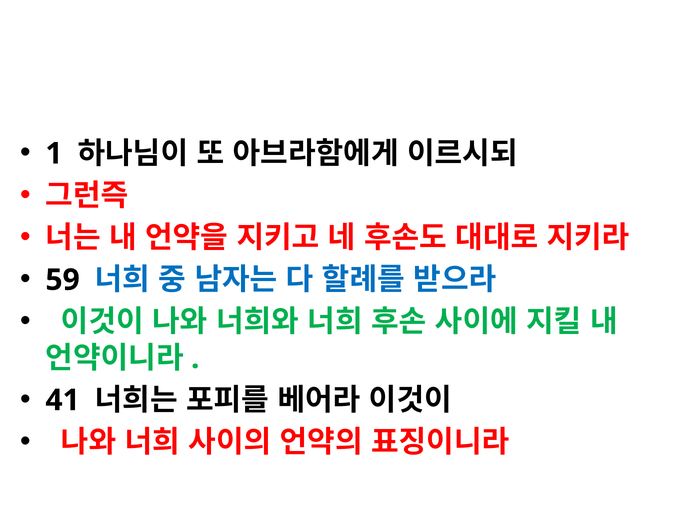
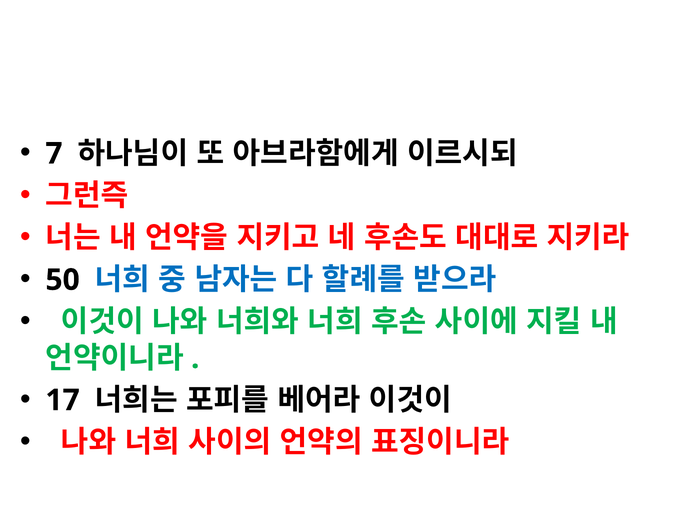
1: 1 -> 7
59: 59 -> 50
41: 41 -> 17
